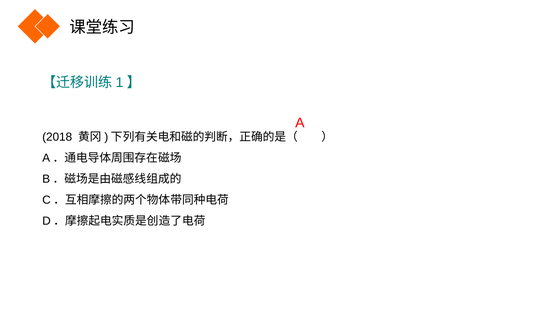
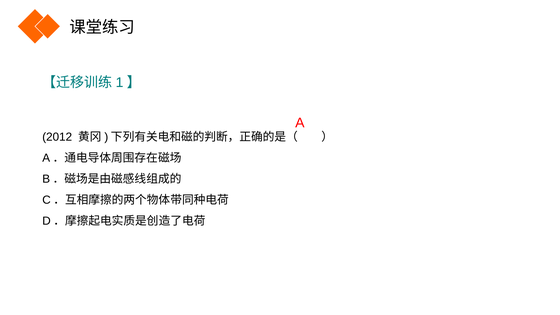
2018: 2018 -> 2012
